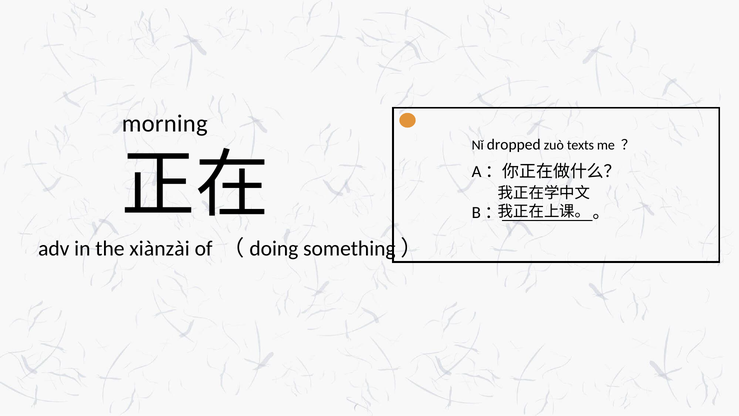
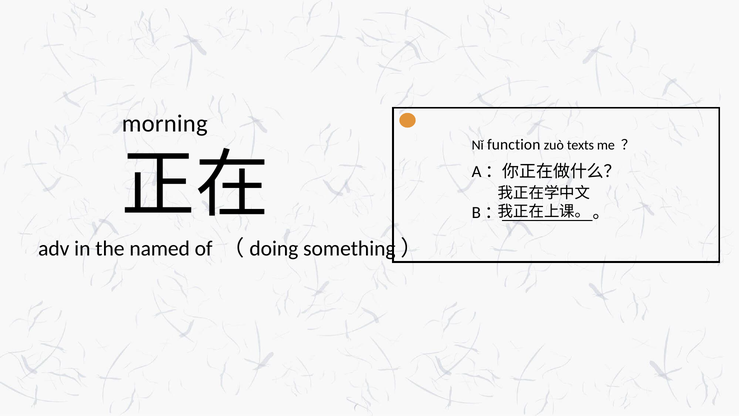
dropped: dropped -> function
xiànzài: xiànzài -> named
